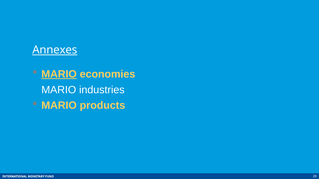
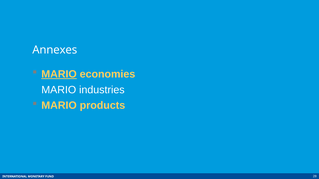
Annexes underline: present -> none
